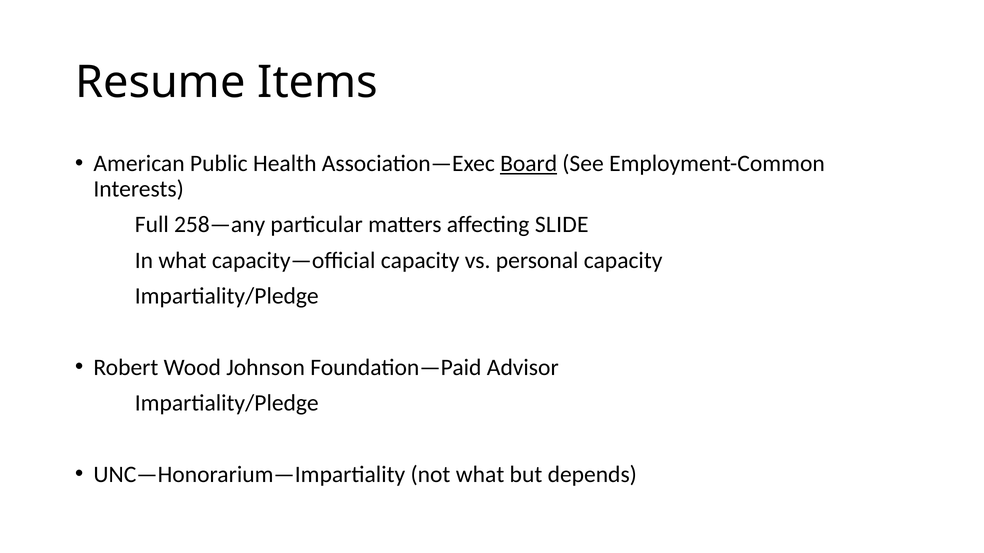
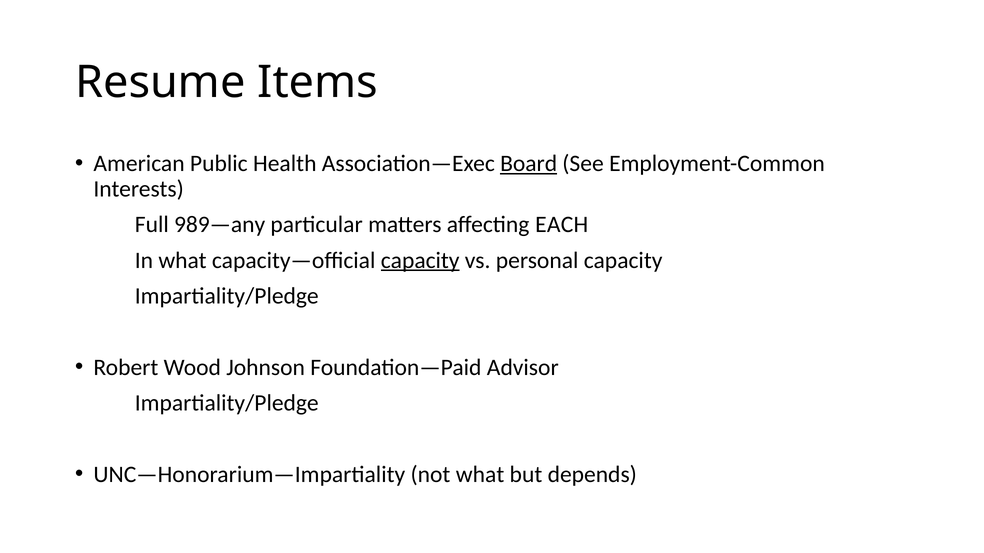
258—any: 258—any -> 989—any
SLIDE: SLIDE -> EACH
capacity at (420, 260) underline: none -> present
